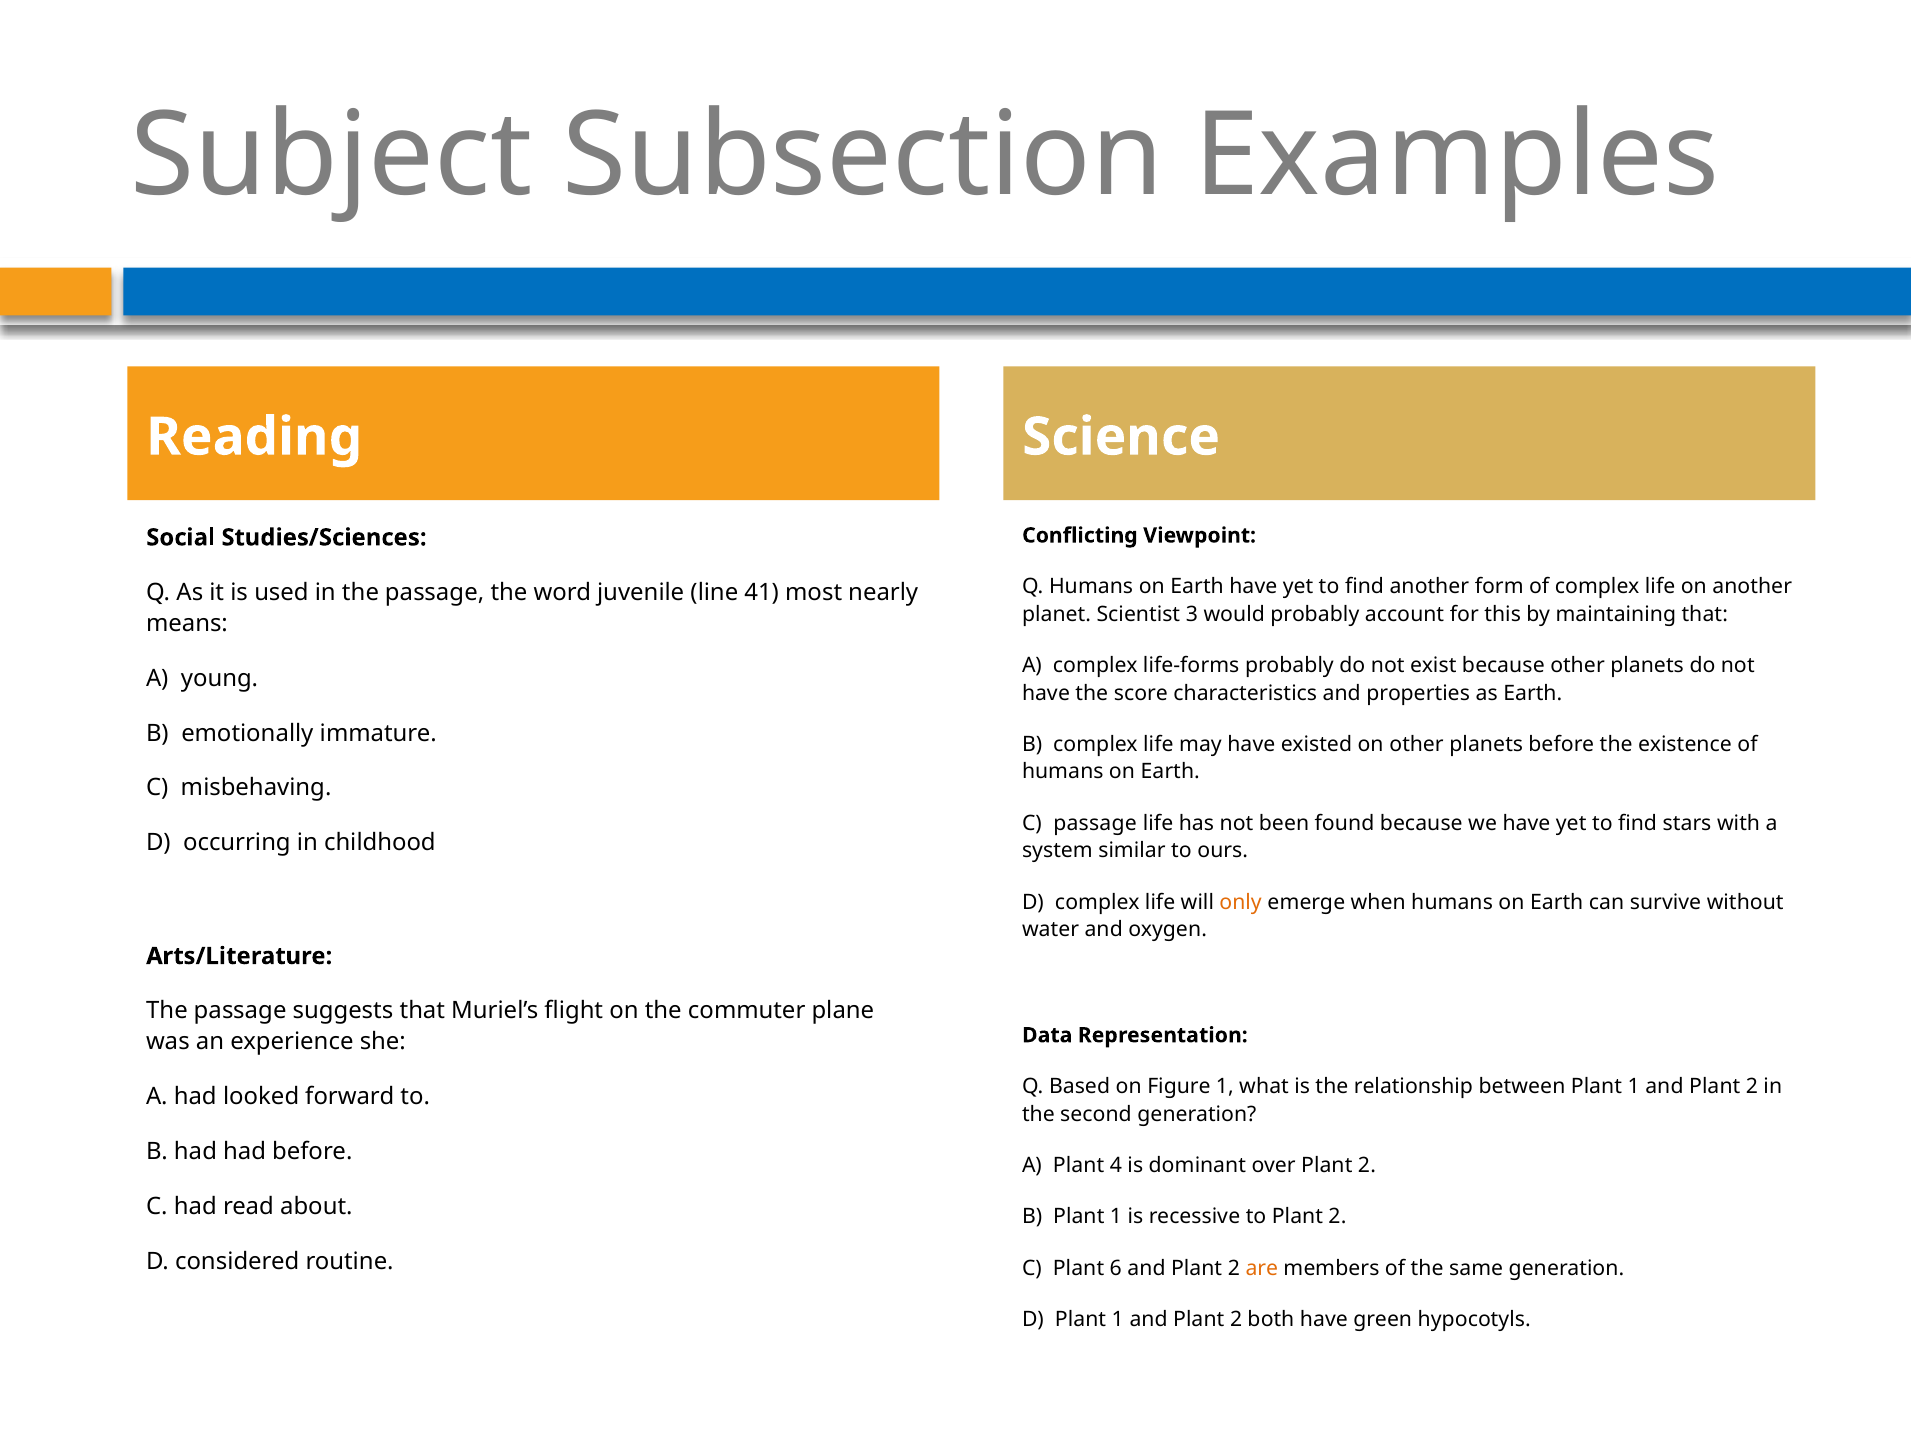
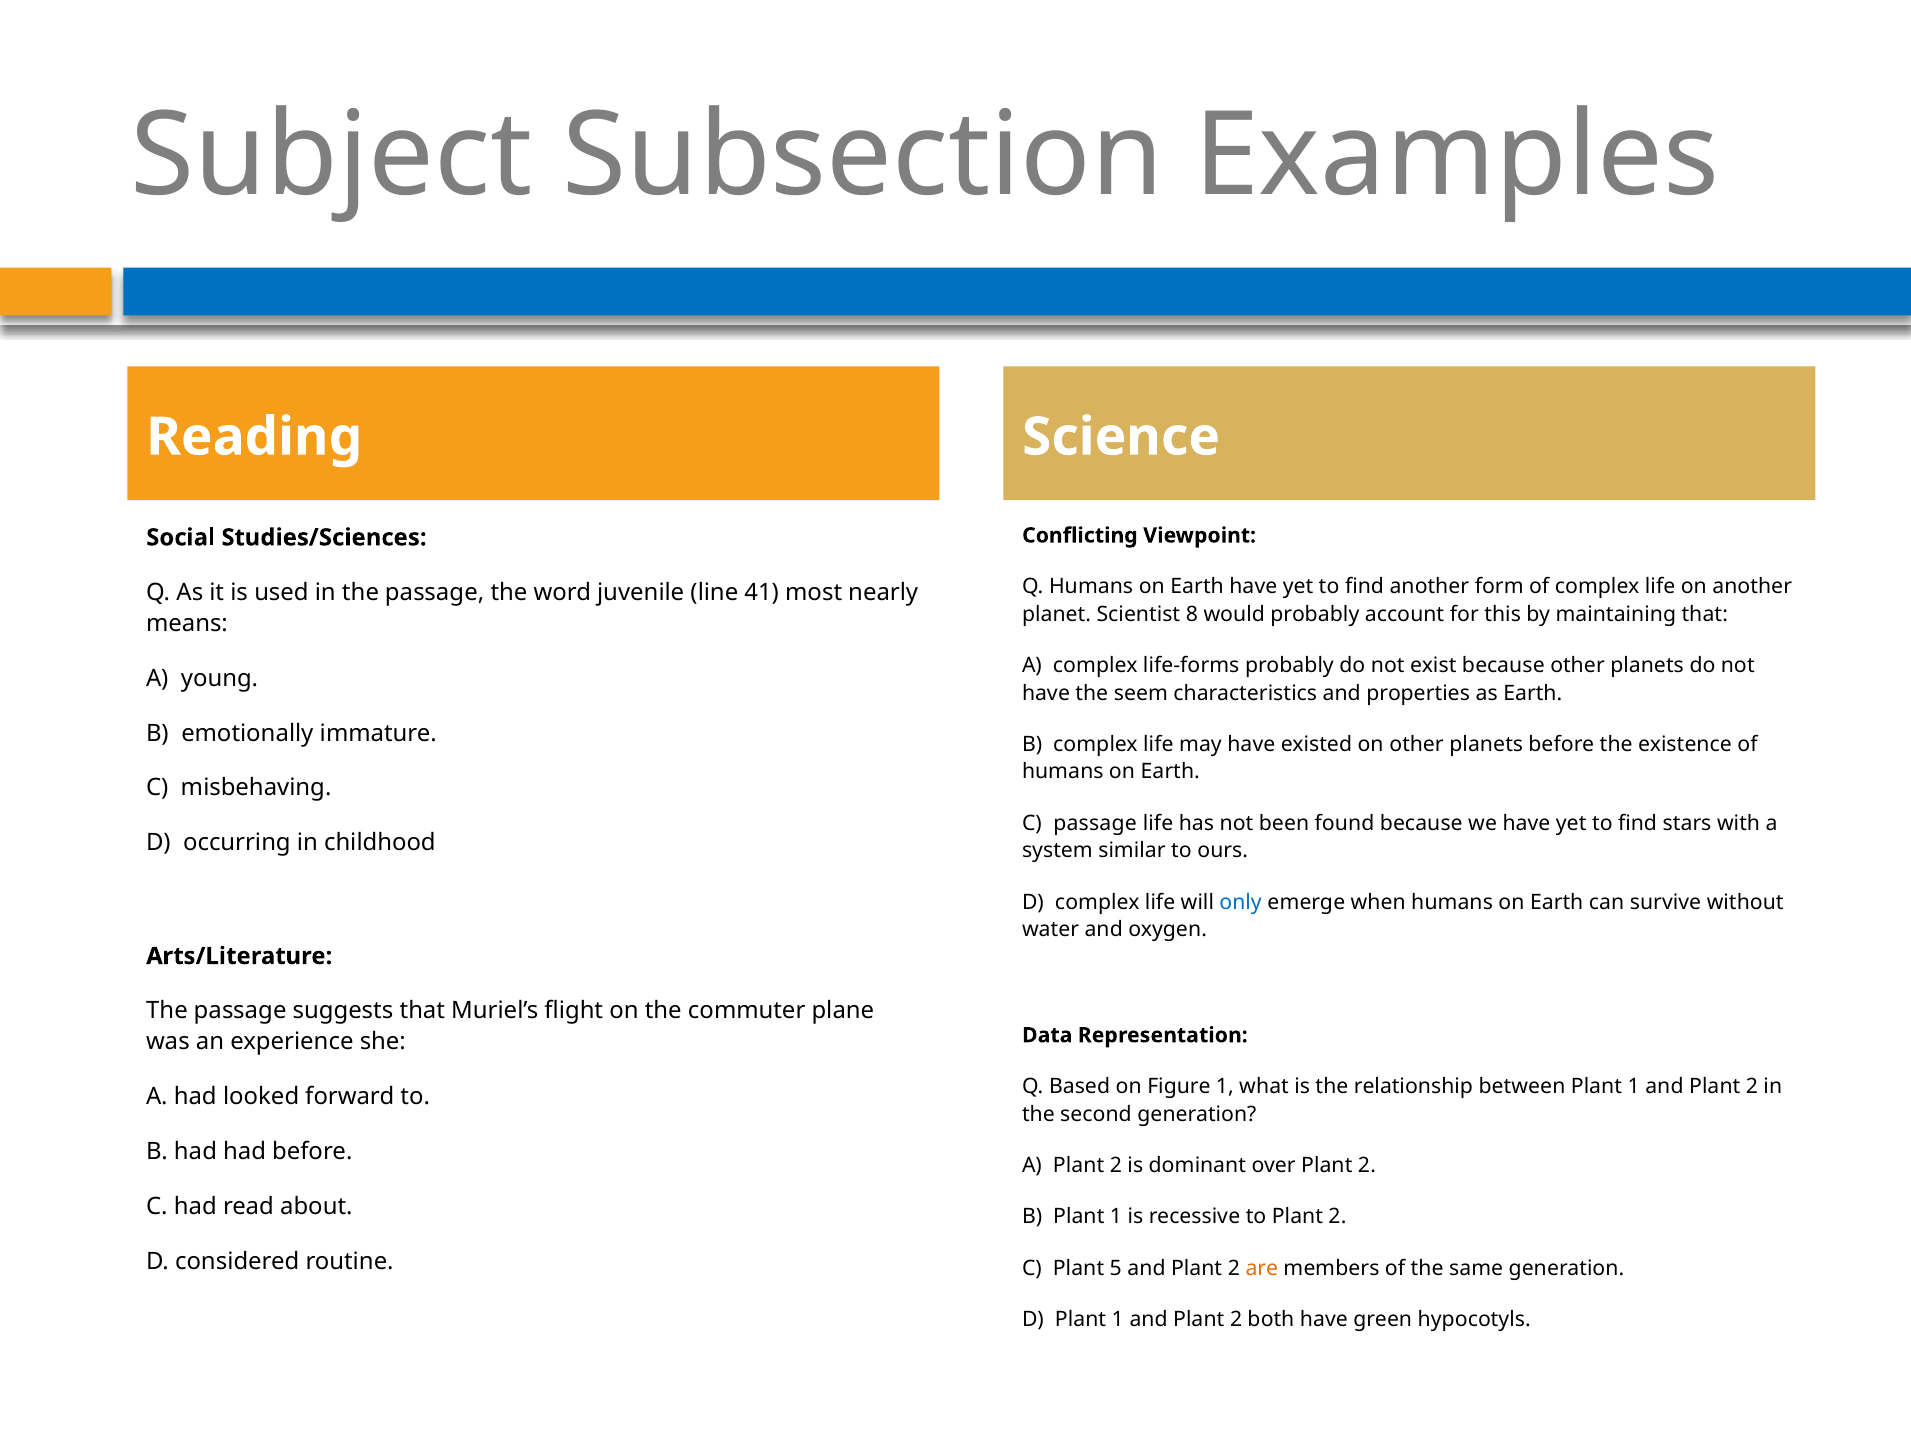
3: 3 -> 8
score: score -> seem
only colour: orange -> blue
A Plant 4: 4 -> 2
6: 6 -> 5
